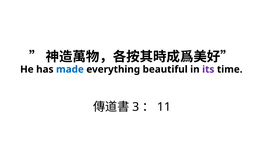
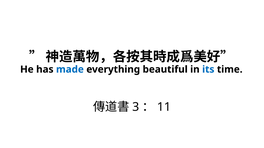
its colour: purple -> blue
